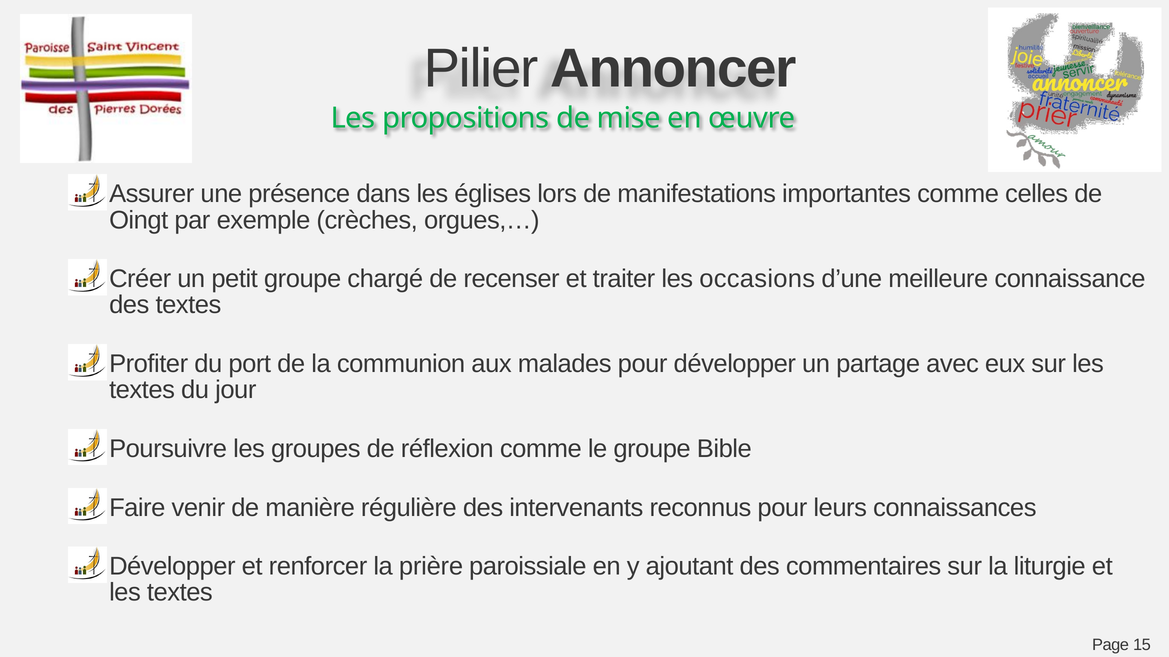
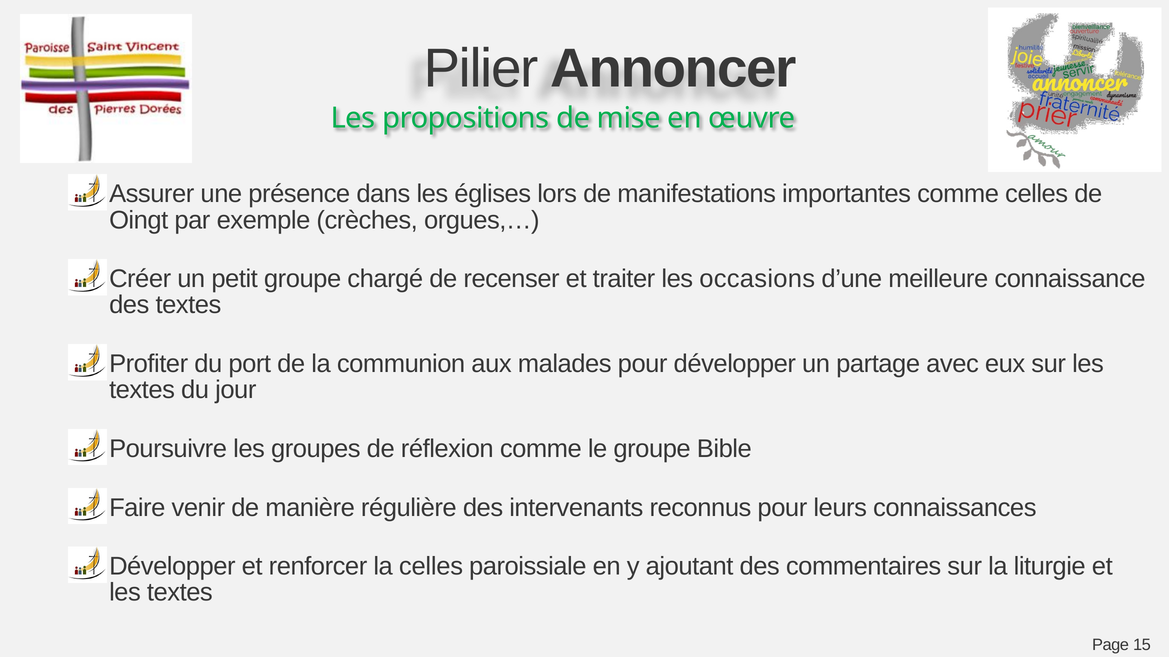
la prière: prière -> celles
